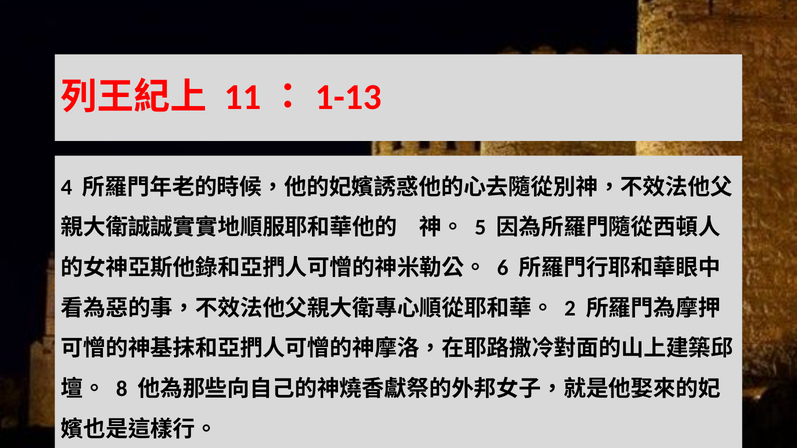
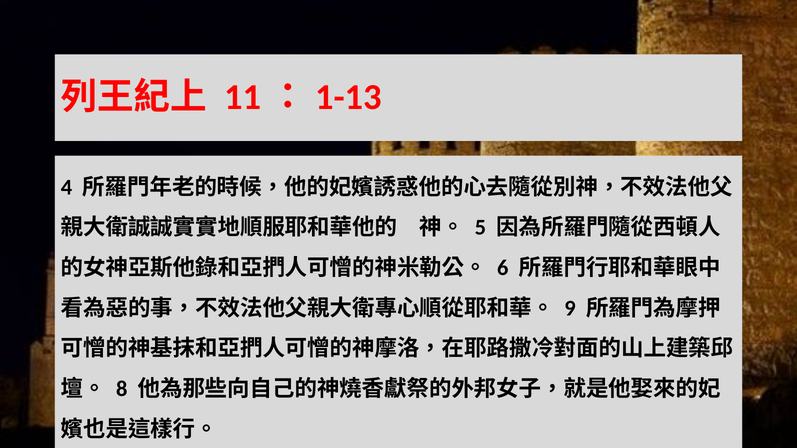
2: 2 -> 9
